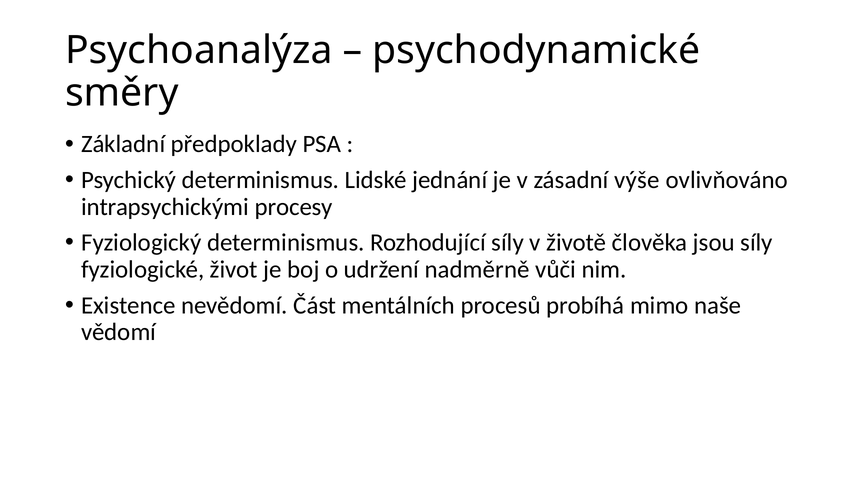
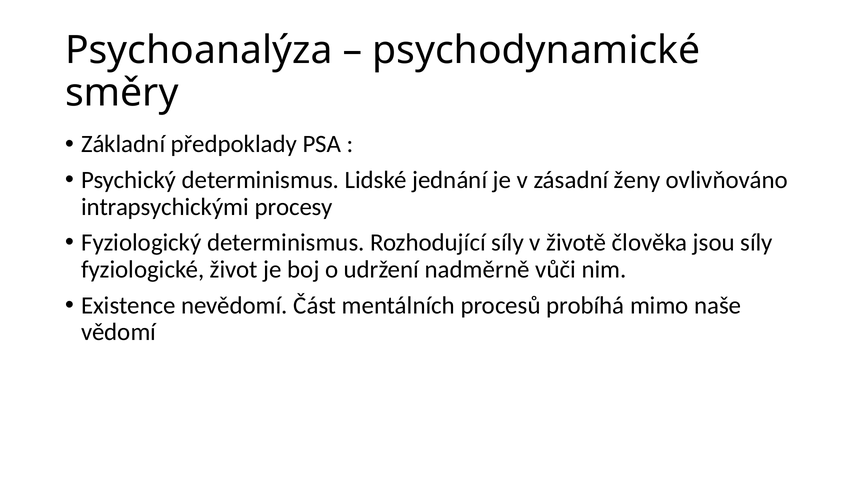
výše: výše -> ženy
